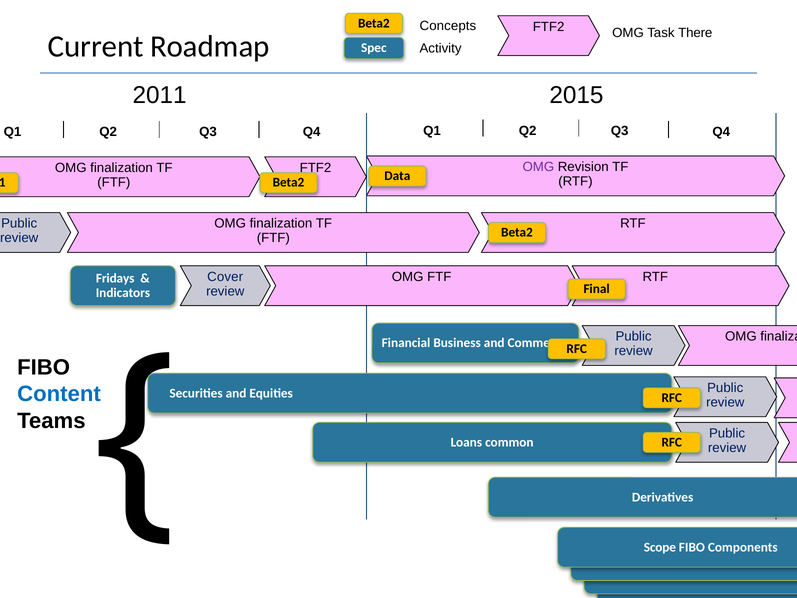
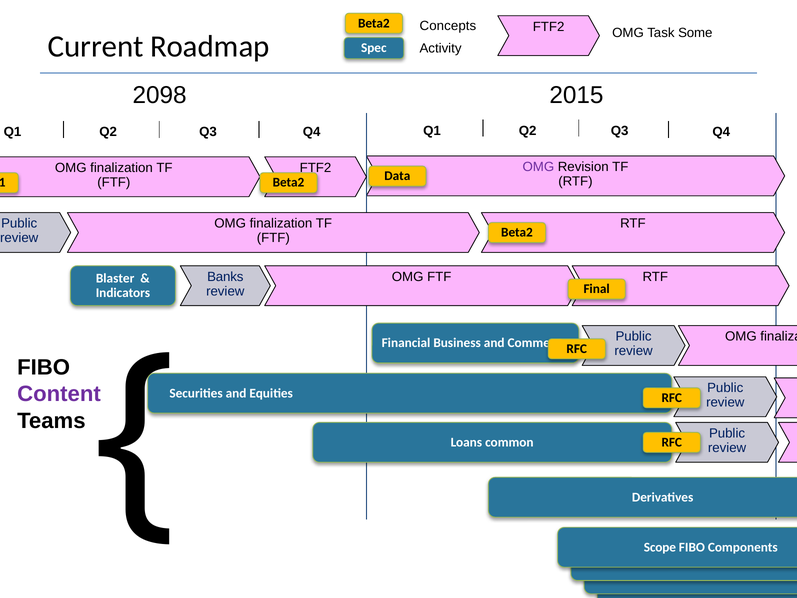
There: There -> Some
2011: 2011 -> 2098
Cover: Cover -> Banks
Fridays: Fridays -> Blaster
Content colour: blue -> purple
